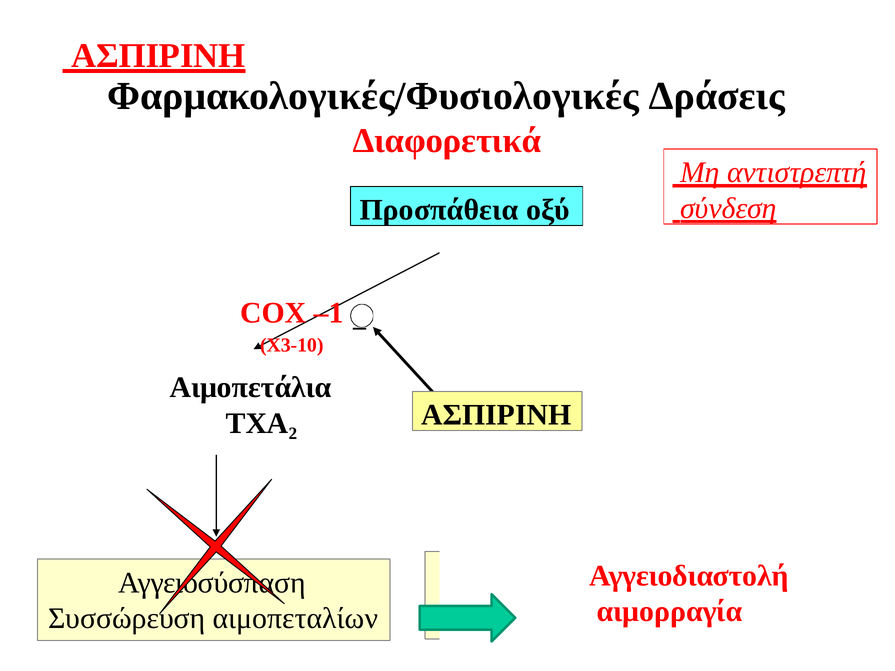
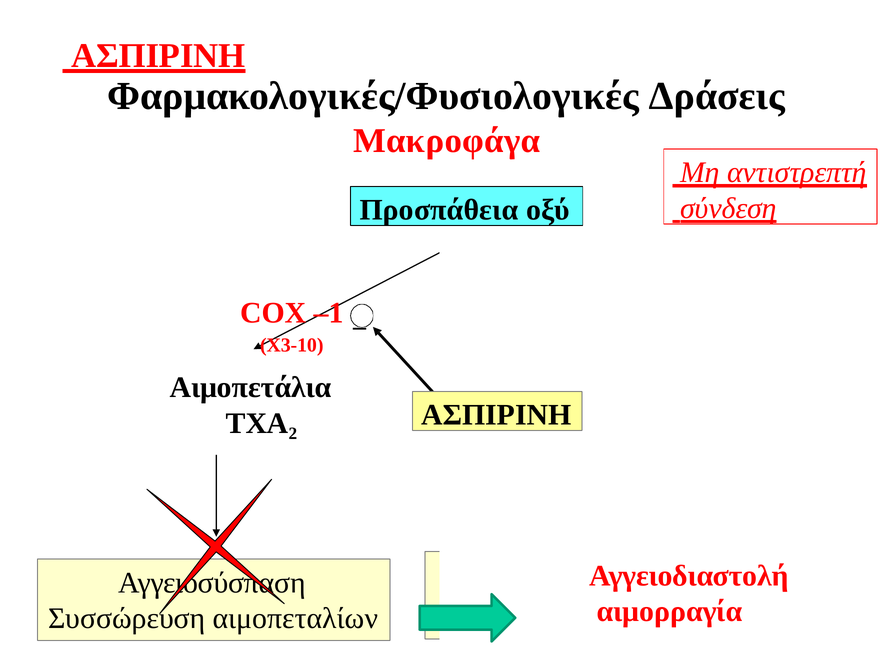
Διαφορετικά: Διαφορετικά -> Μακροφάγα
